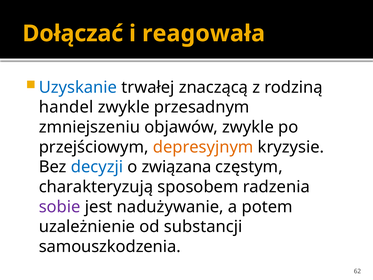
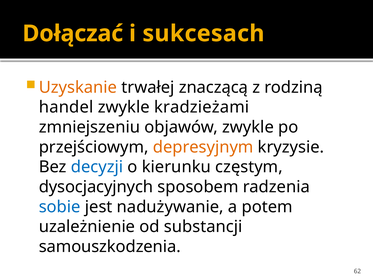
reagowała: reagowała -> sukcesach
Uzyskanie colour: blue -> orange
przesadnym: przesadnym -> kradzieżami
związana: związana -> kierunku
charakteryzują: charakteryzują -> dysocjacyjnych
sobie colour: purple -> blue
